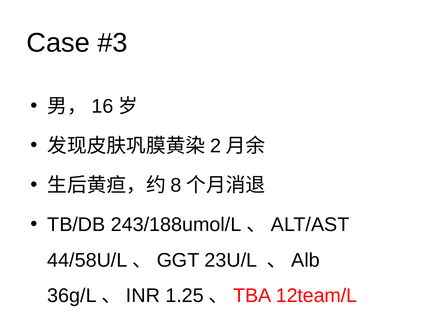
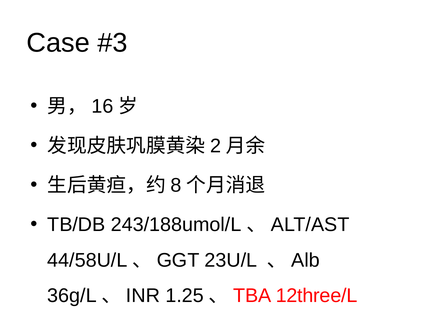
12team/L: 12team/L -> 12three/L
